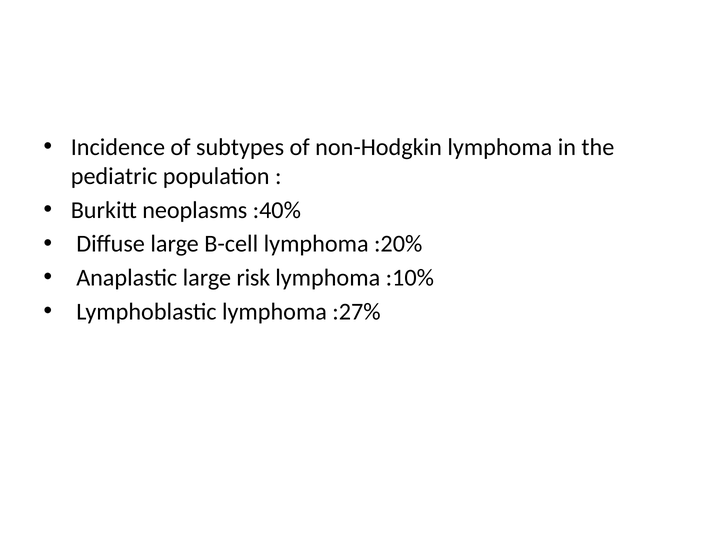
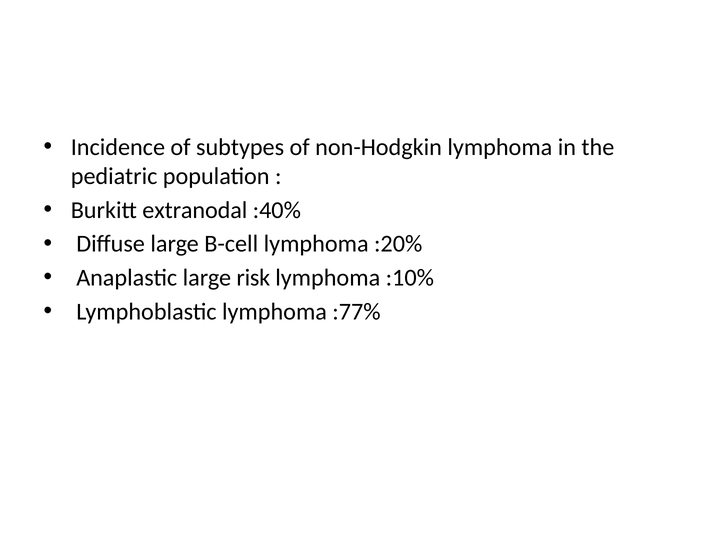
neoplasms: neoplasms -> extranodal
:27%: :27% -> :77%
